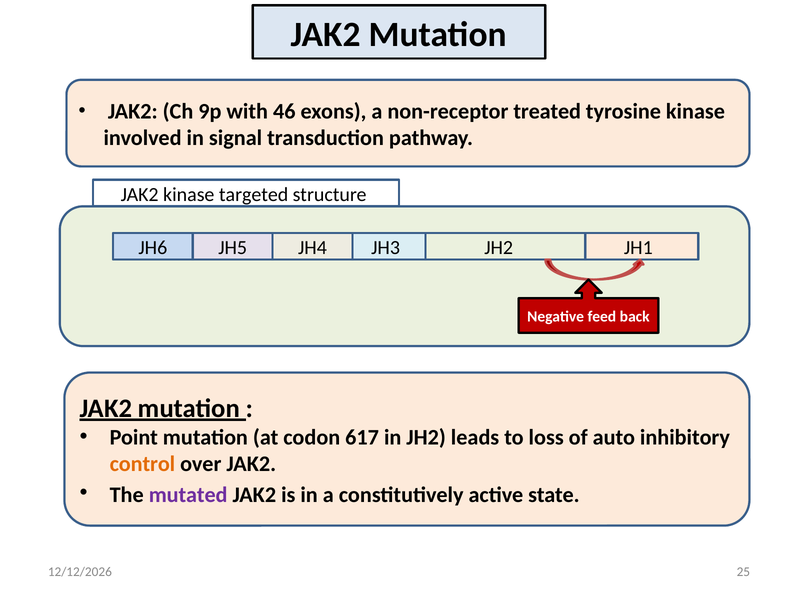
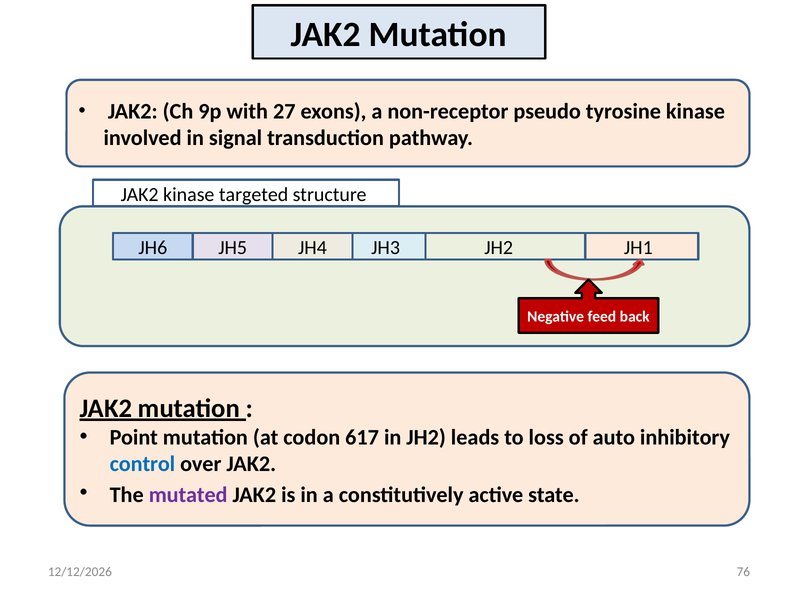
46: 46 -> 27
treated: treated -> pseudo
control colour: orange -> blue
25: 25 -> 76
